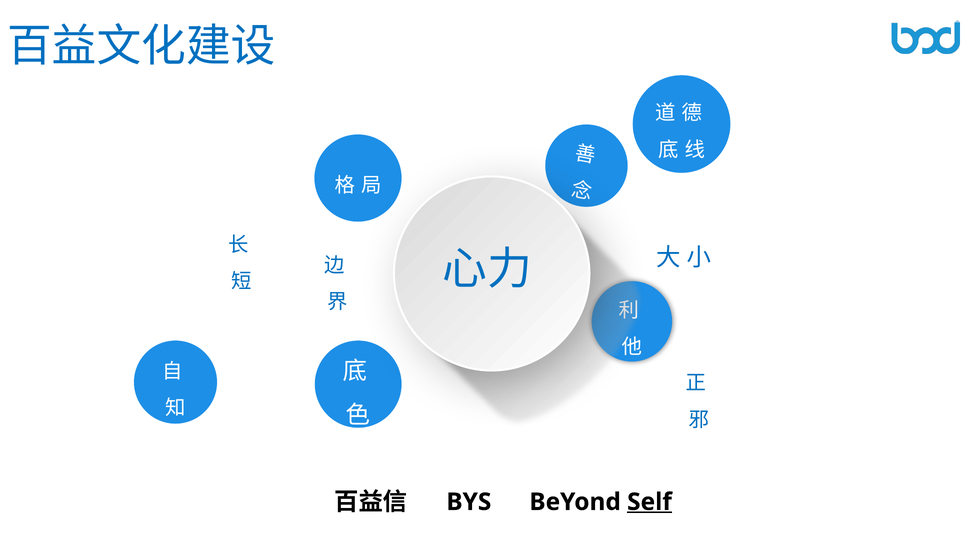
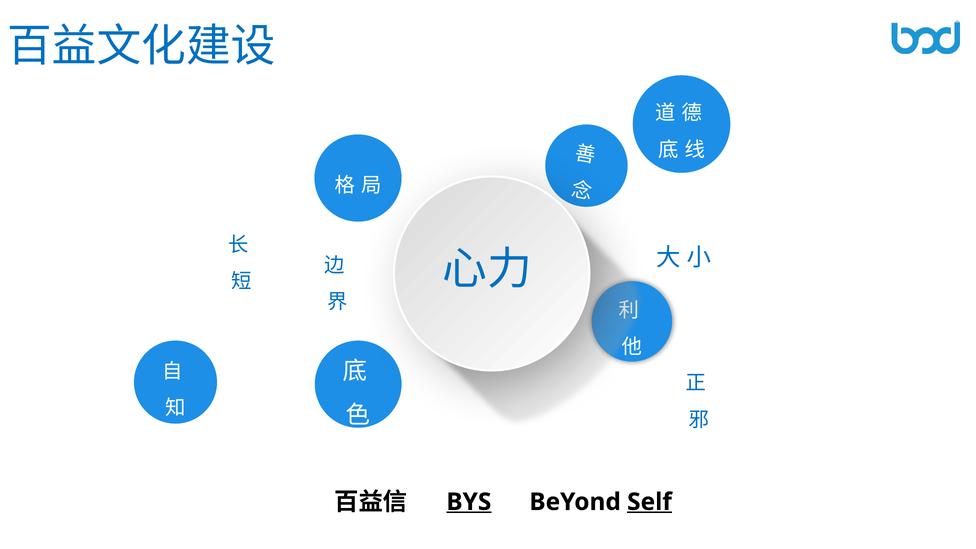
BYS underline: none -> present
